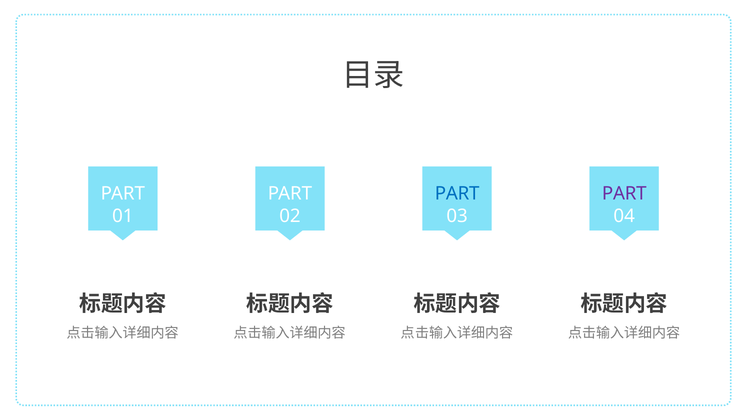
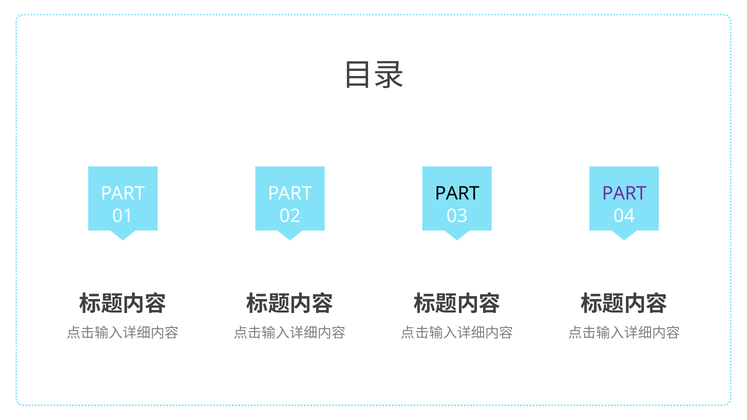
PART at (457, 194) colour: blue -> black
